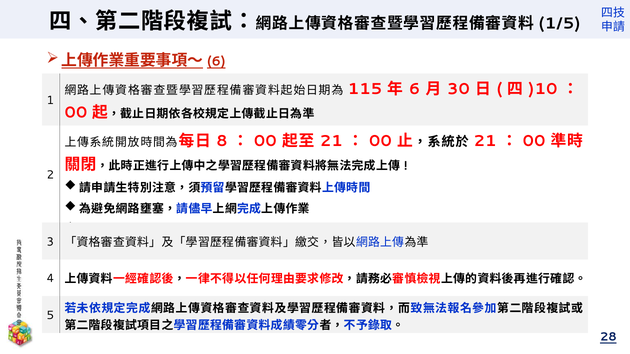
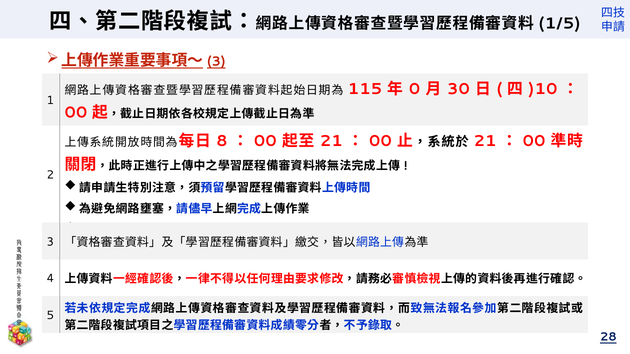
6 at (216, 61): 6 -> 3
6 at (415, 89): 6 -> 0
